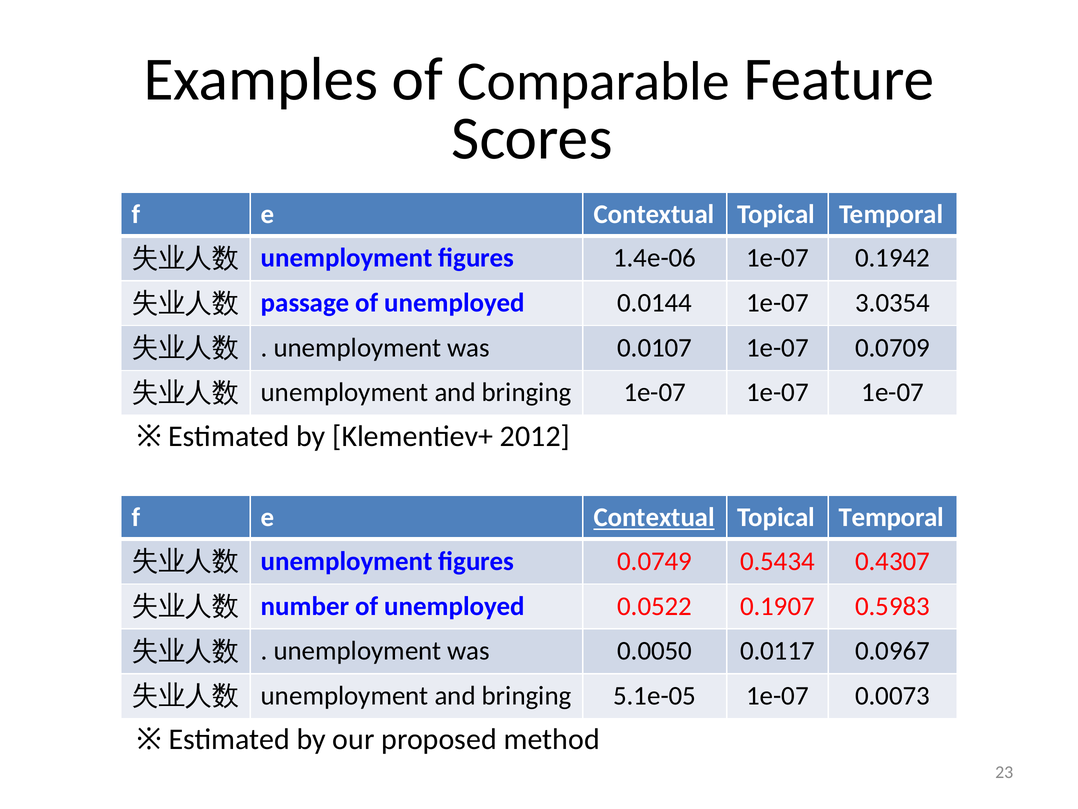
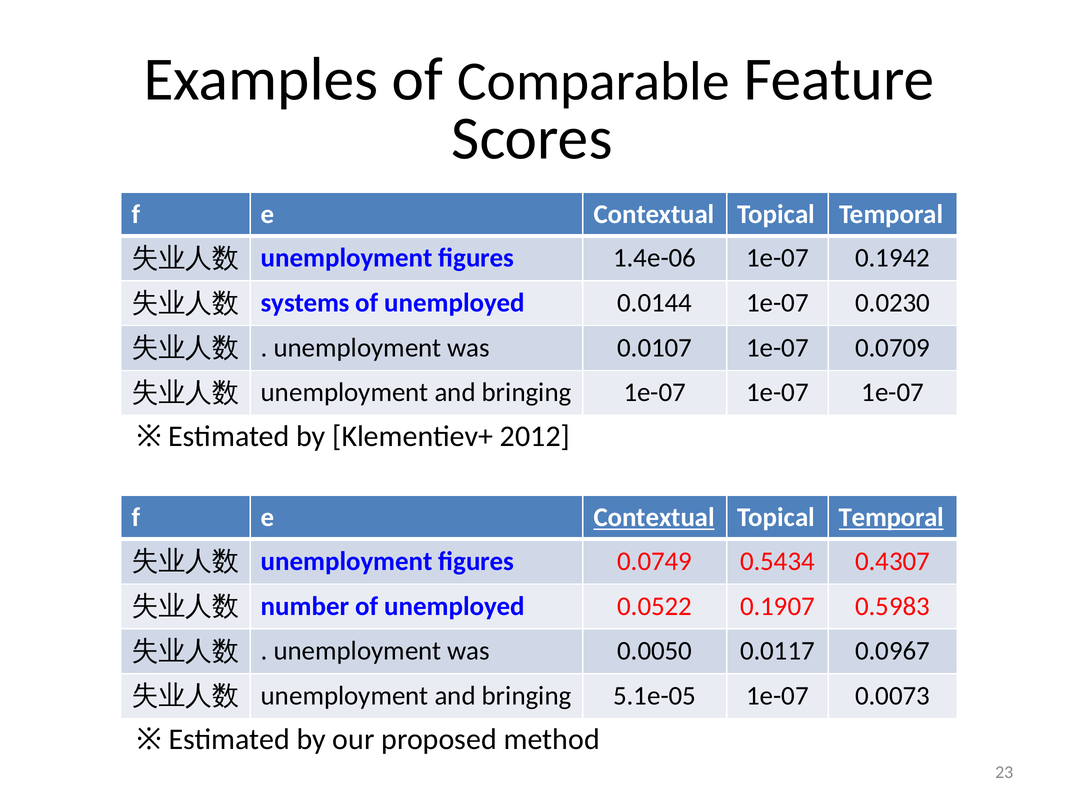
passage: passage -> systems
3.0354: 3.0354 -> 0.0230
Temporal at (891, 517) underline: none -> present
